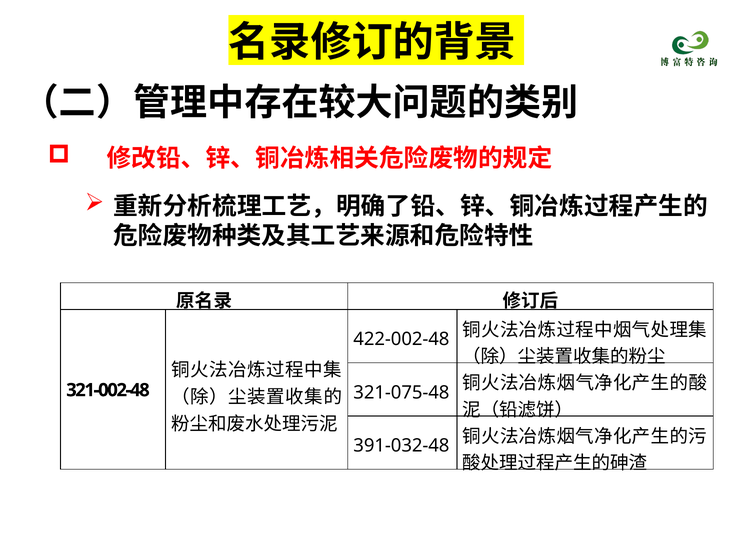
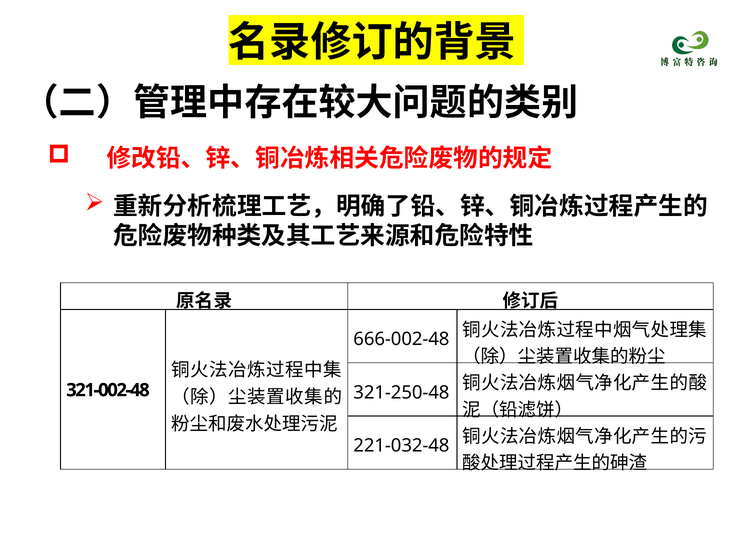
422-002-48: 422-002-48 -> 666-002-48
321-075-48: 321-075-48 -> 321-250-48
391-032-48: 391-032-48 -> 221-032-48
